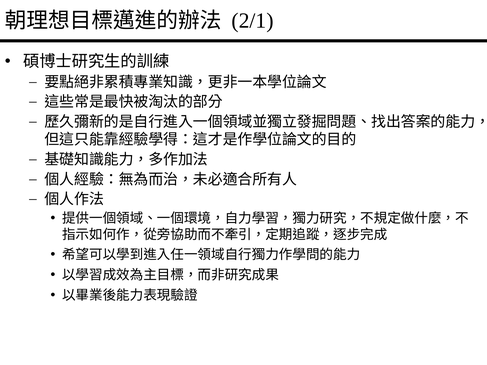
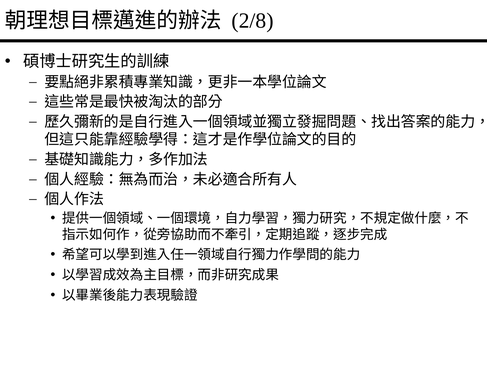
2/1: 2/1 -> 2/8
